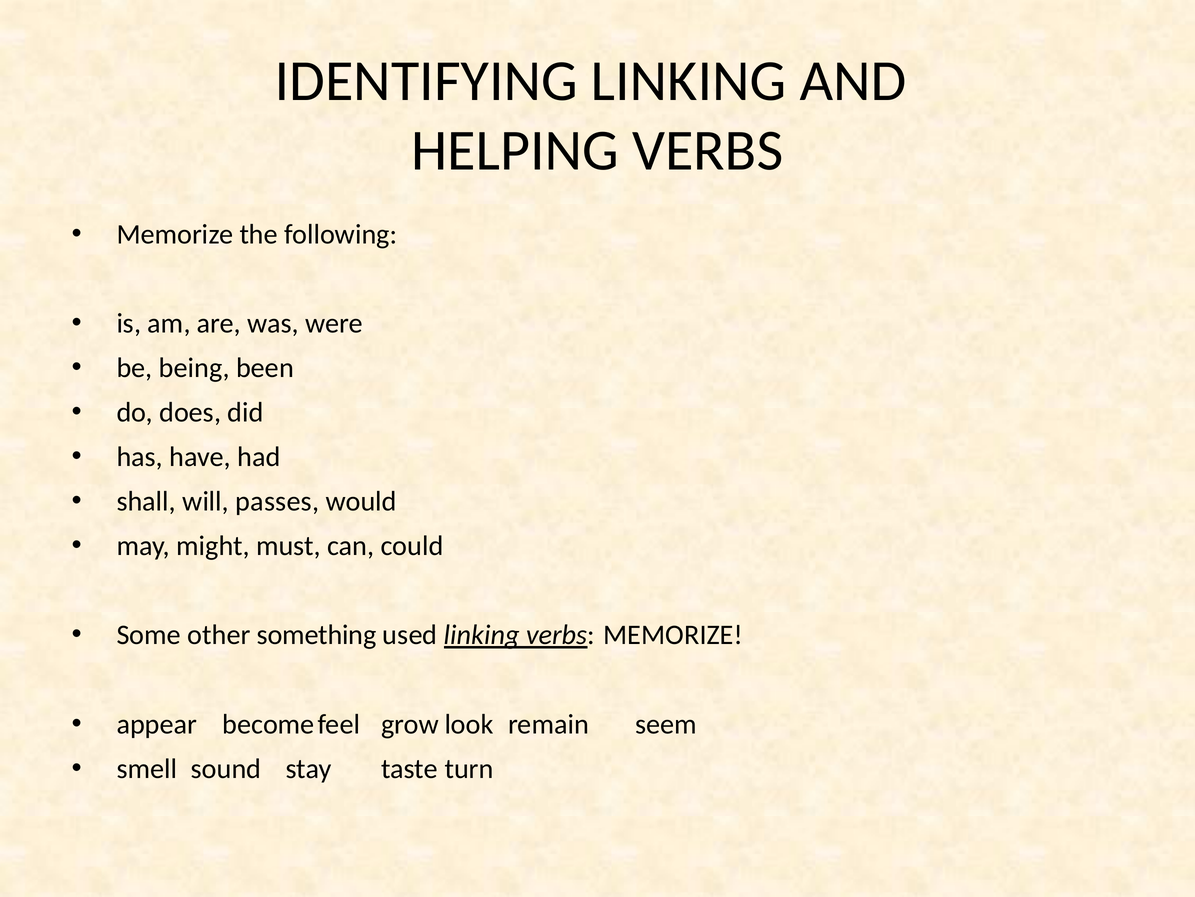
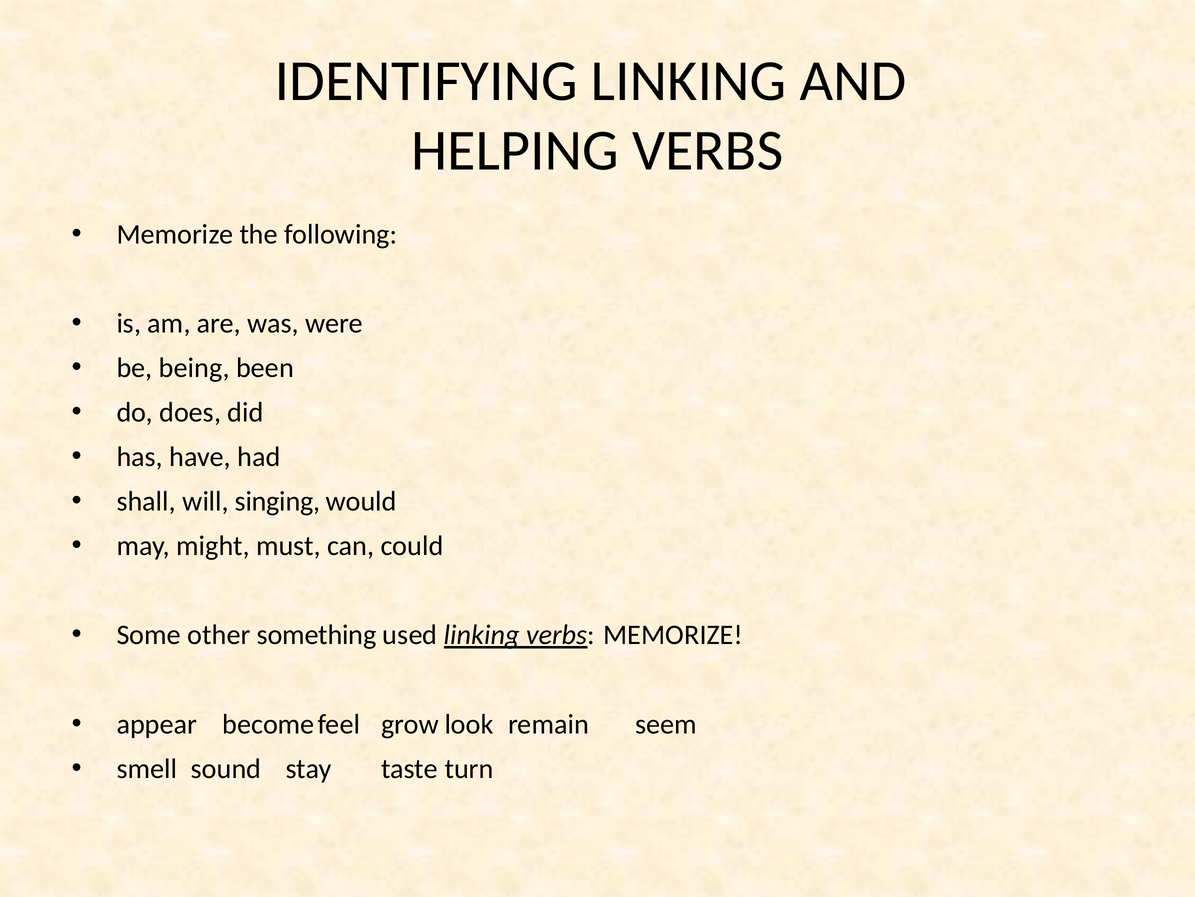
passes: passes -> singing
